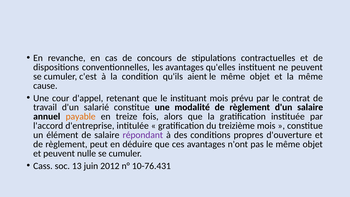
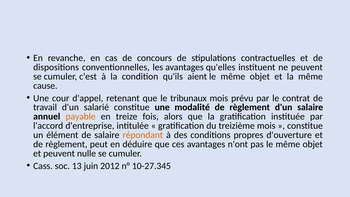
instituant: instituant -> tribunaux
répondant colour: purple -> orange
10-76.431: 10-76.431 -> 10-27.345
